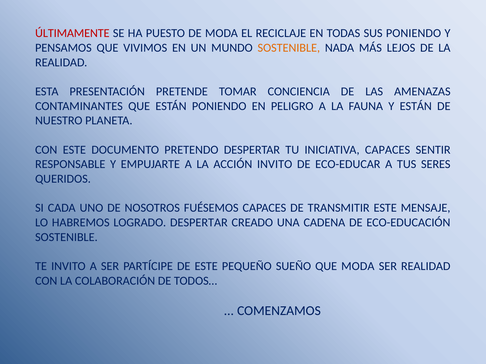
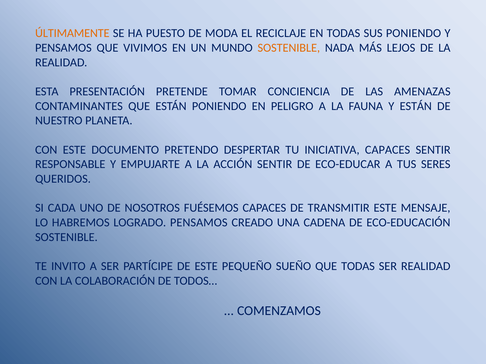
ÚLTIMAMENTE colour: red -> orange
ACCIÓN INVITO: INVITO -> SENTIR
LOGRADO DESPERTAR: DESPERTAR -> PENSAMOS
QUE MODA: MODA -> TODAS
